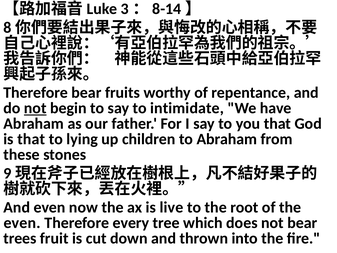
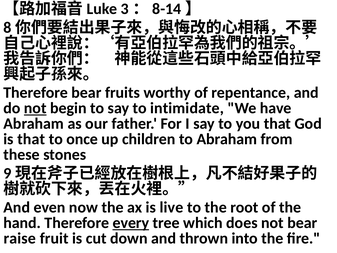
lying: lying -> once
even at (22, 223): even -> hand
every underline: none -> present
trees: trees -> raise
